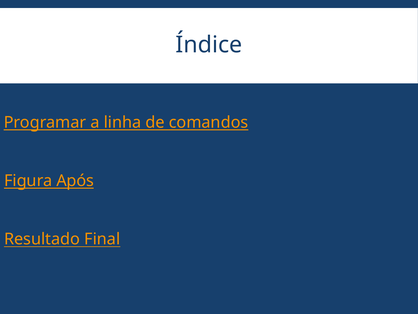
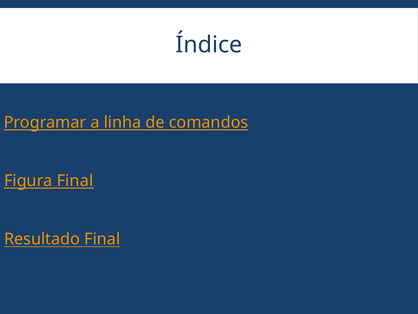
Figura Após: Após -> Final
